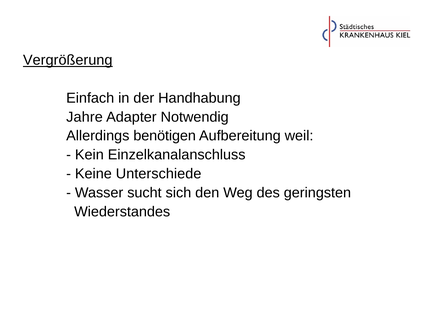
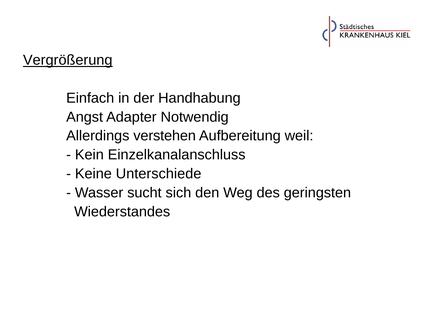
Jahre: Jahre -> Angst
benötigen: benötigen -> verstehen
